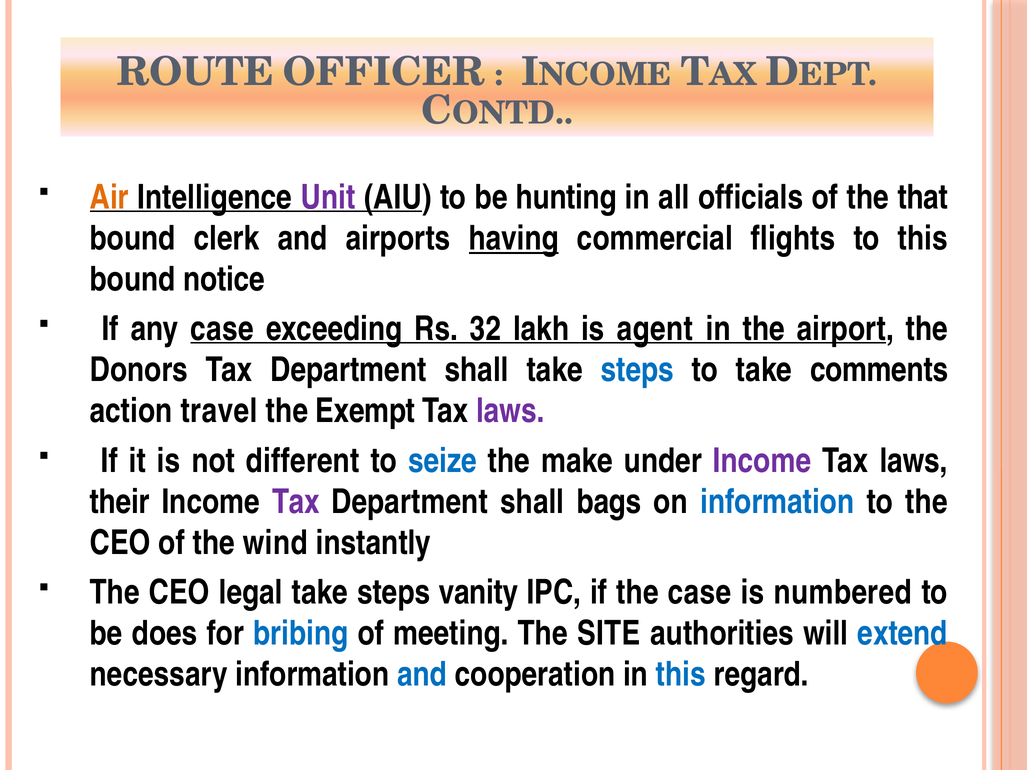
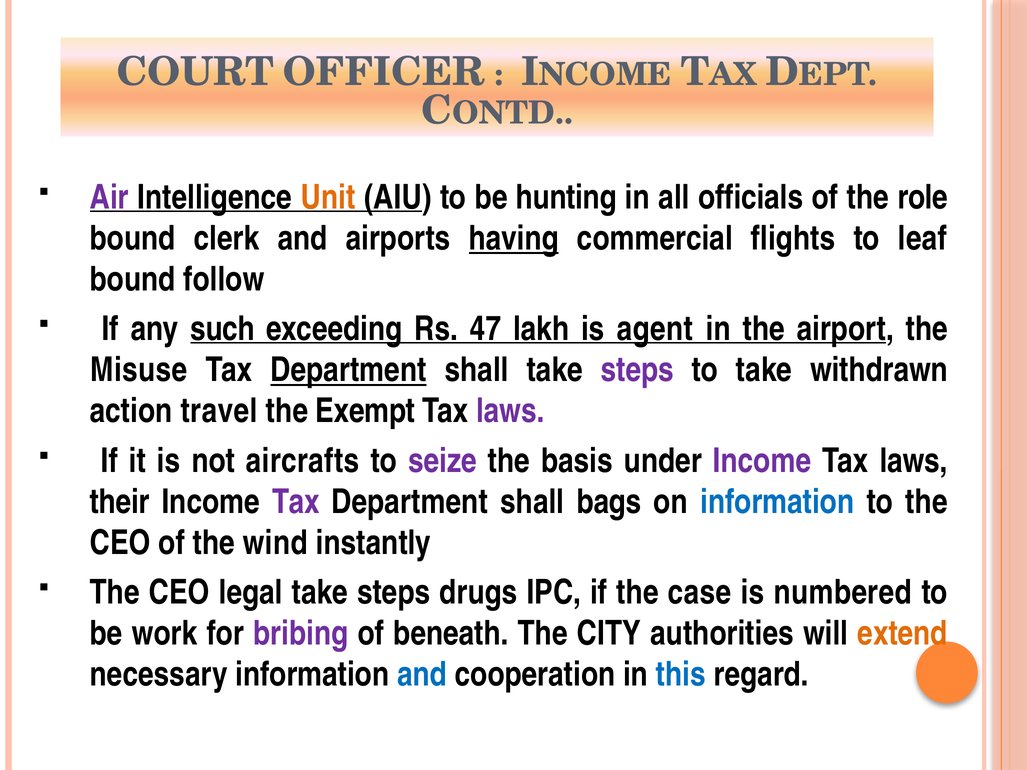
ROUTE: ROUTE -> COURT
Air colour: orange -> purple
Unit colour: purple -> orange
that: that -> role
to this: this -> leaf
notice: notice -> follow
any case: case -> such
32: 32 -> 47
Donors: Donors -> Misuse
Department at (349, 370) underline: none -> present
steps at (637, 370) colour: blue -> purple
comments: comments -> withdrawn
different: different -> aircrafts
seize colour: blue -> purple
make: make -> basis
vanity: vanity -> drugs
does: does -> work
bribing colour: blue -> purple
meeting: meeting -> beneath
SITE: SITE -> CITY
extend colour: blue -> orange
